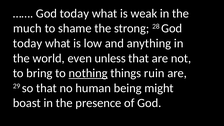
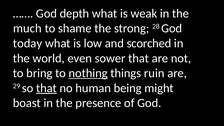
today at (74, 13): today -> depth
anything: anything -> scorched
unless: unless -> sower
that at (46, 88) underline: none -> present
